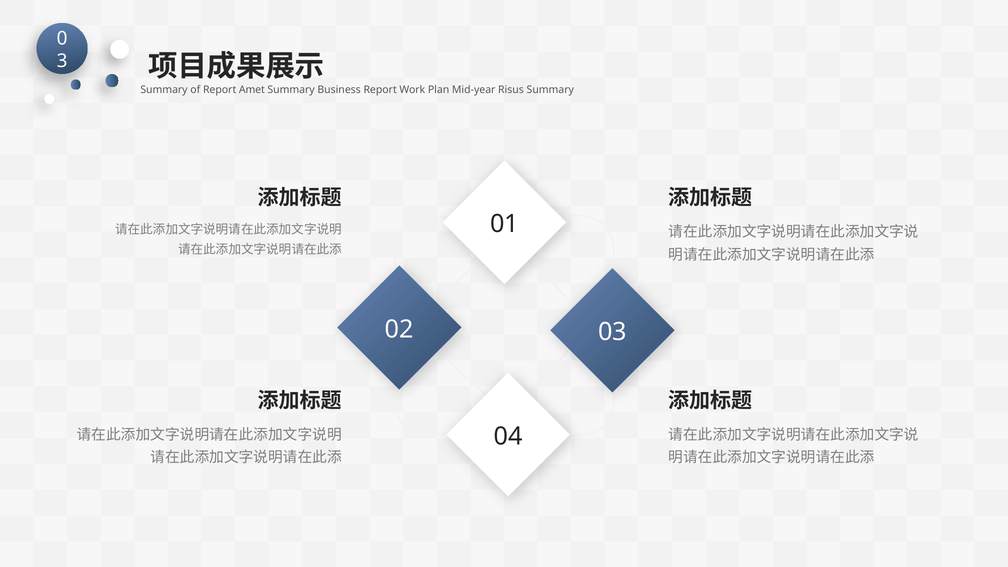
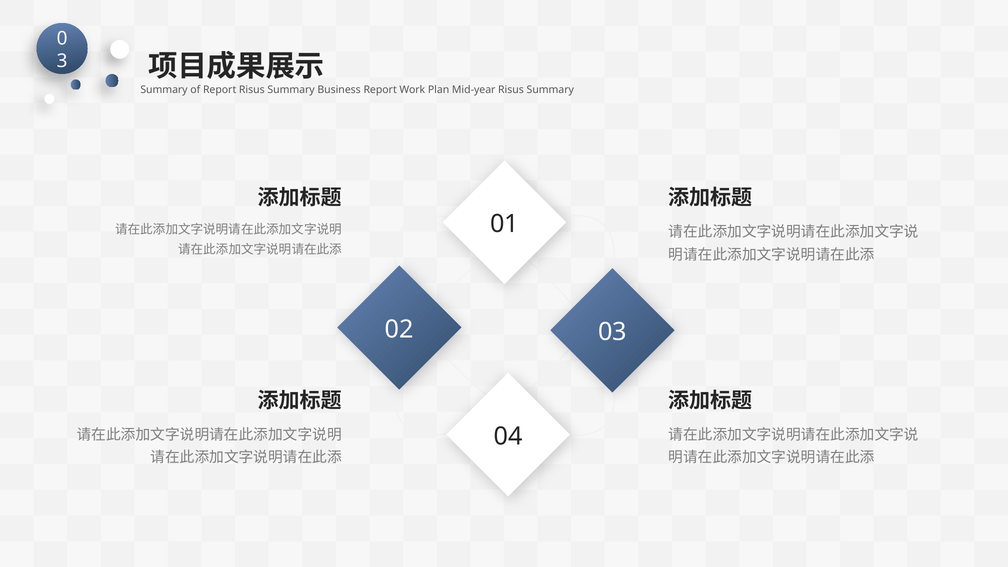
Report Amet: Amet -> Risus
